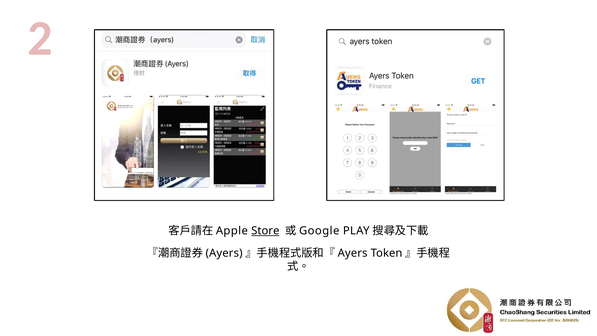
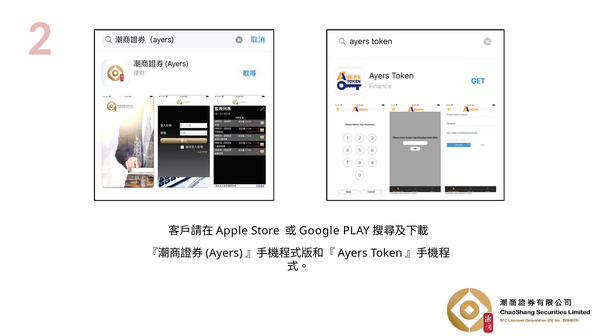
Store underline: present -> none
